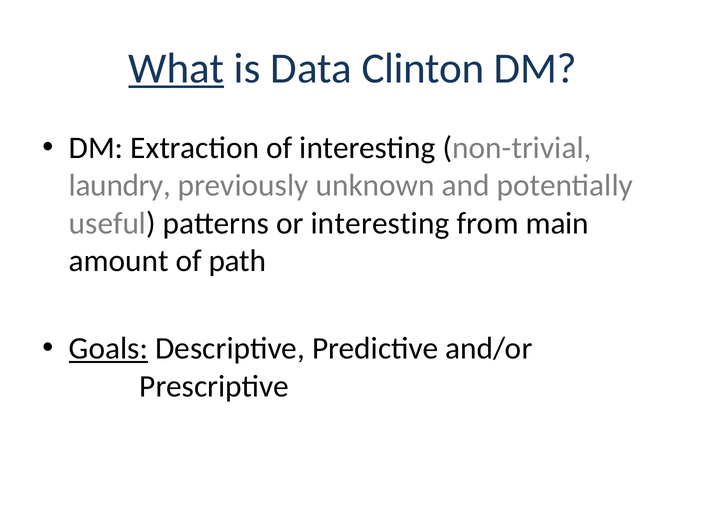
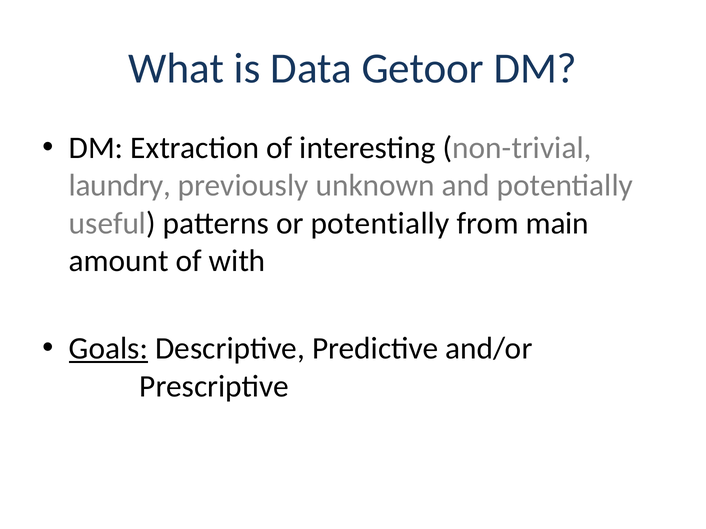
What underline: present -> none
Clinton: Clinton -> Getoor
or interesting: interesting -> potentially
path: path -> with
